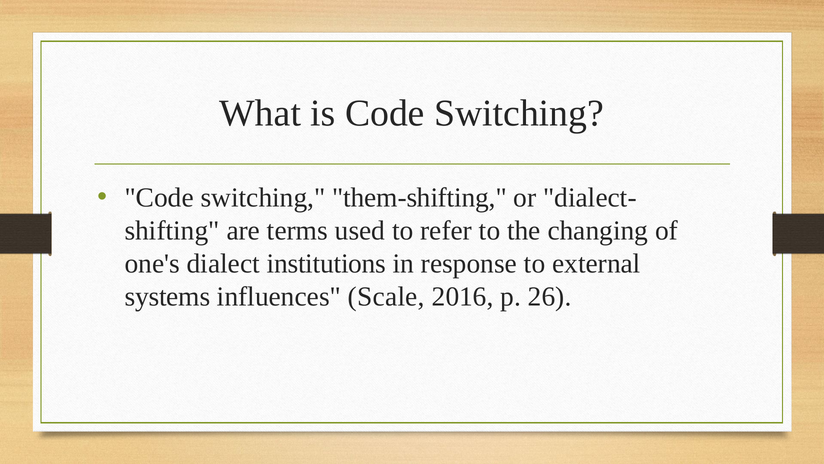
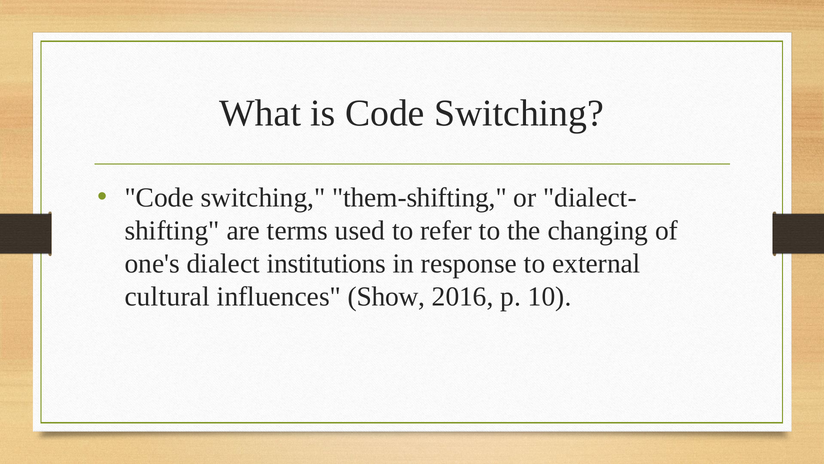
systems: systems -> cultural
Scale: Scale -> Show
26: 26 -> 10
